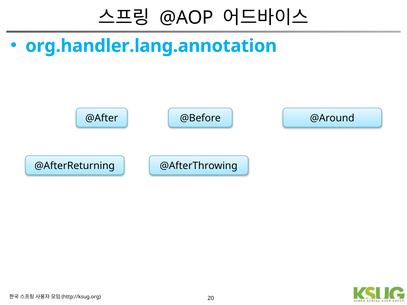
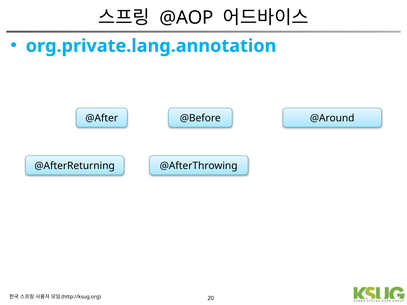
org.handler.lang.annotation: org.handler.lang.annotation -> org.private.lang.annotation
